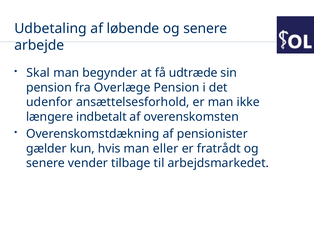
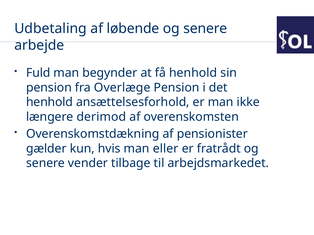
Skal: Skal -> Fuld
få udtræde: udtræde -> henhold
udenfor at (49, 102): udenfor -> henhold
indbetalt: indbetalt -> derimod
